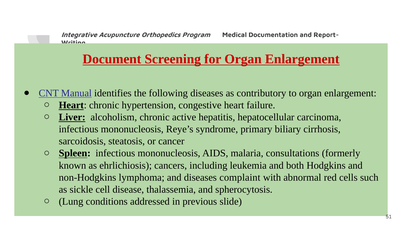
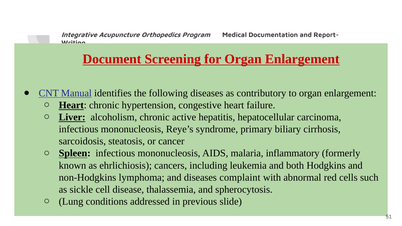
consultations: consultations -> inflammatory
